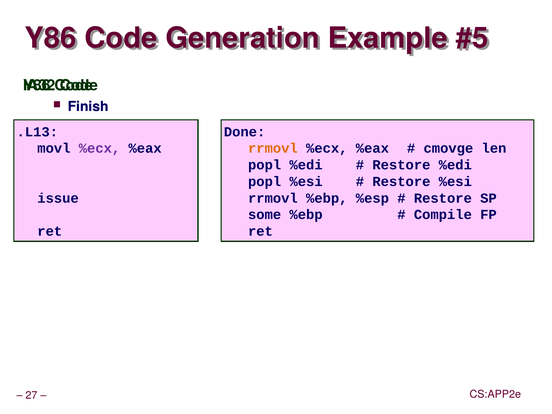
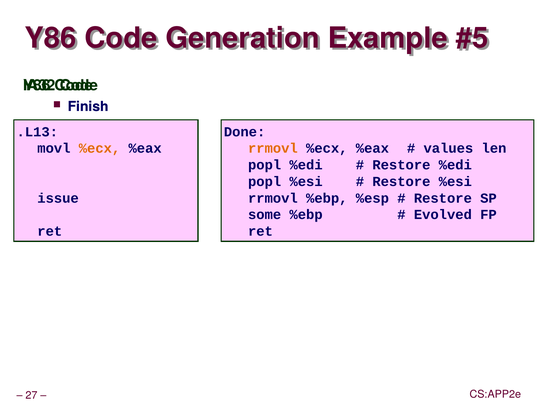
%ecx at (100, 148) colour: purple -> orange
cmovge: cmovge -> values
Compile: Compile -> Evolved
